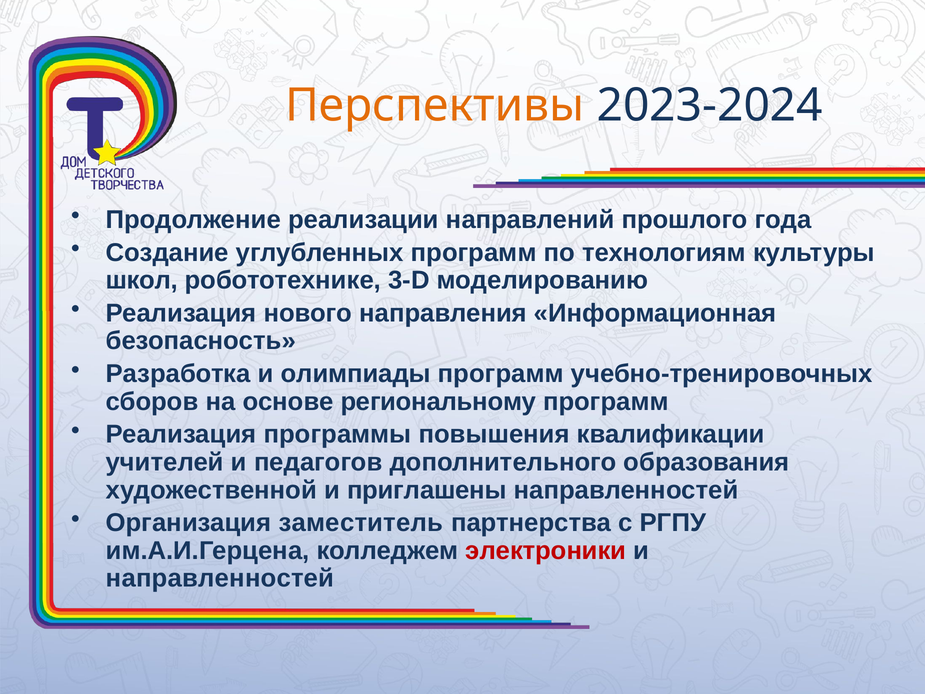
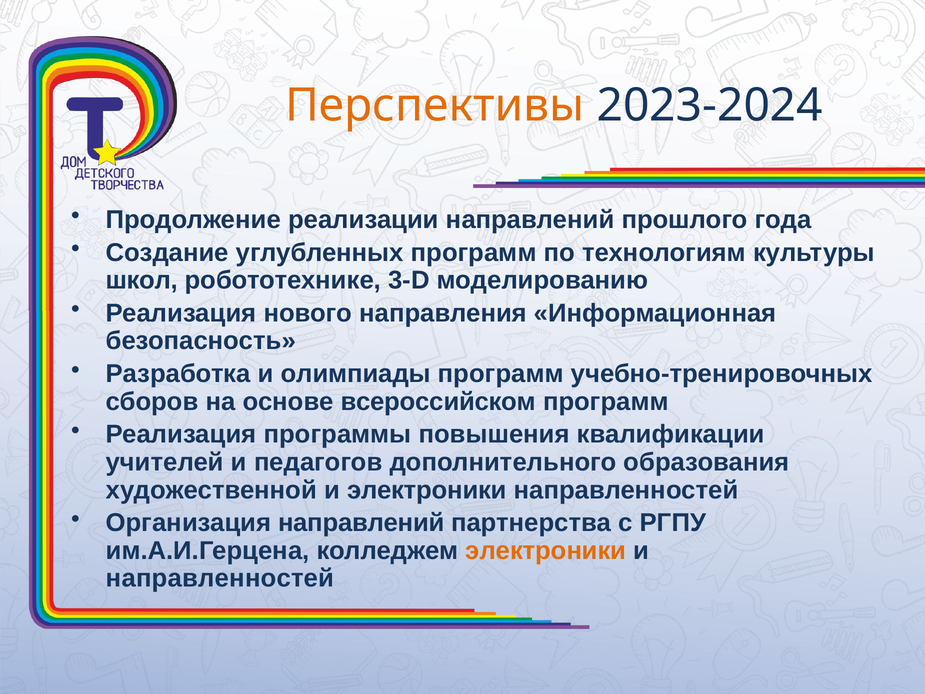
региональному: региональному -> всероссийском
и приглашены: приглашены -> электроники
Организация заместитель: заместитель -> направлений
электроники at (546, 550) colour: red -> orange
